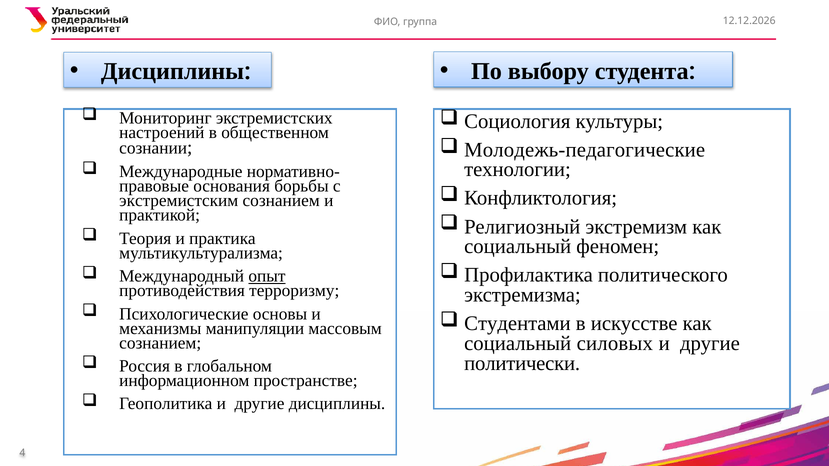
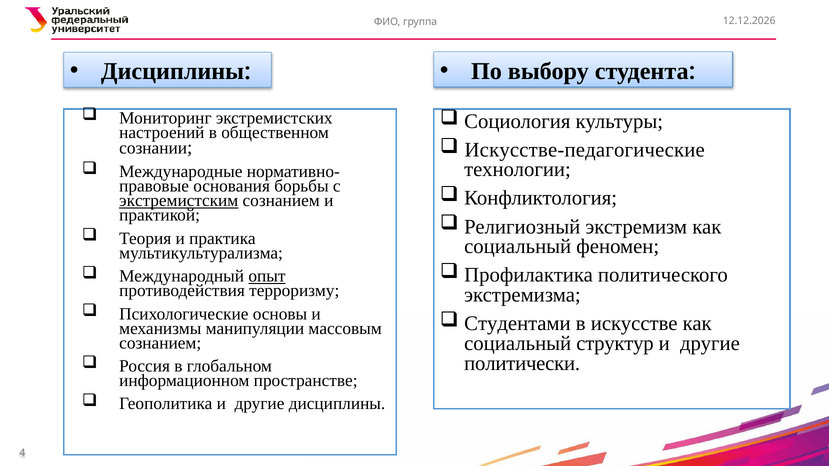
Молодежь-педагогические: Молодежь-педагогические -> Искусстве-педагогические
экстремистским underline: none -> present
силовых: силовых -> структур
